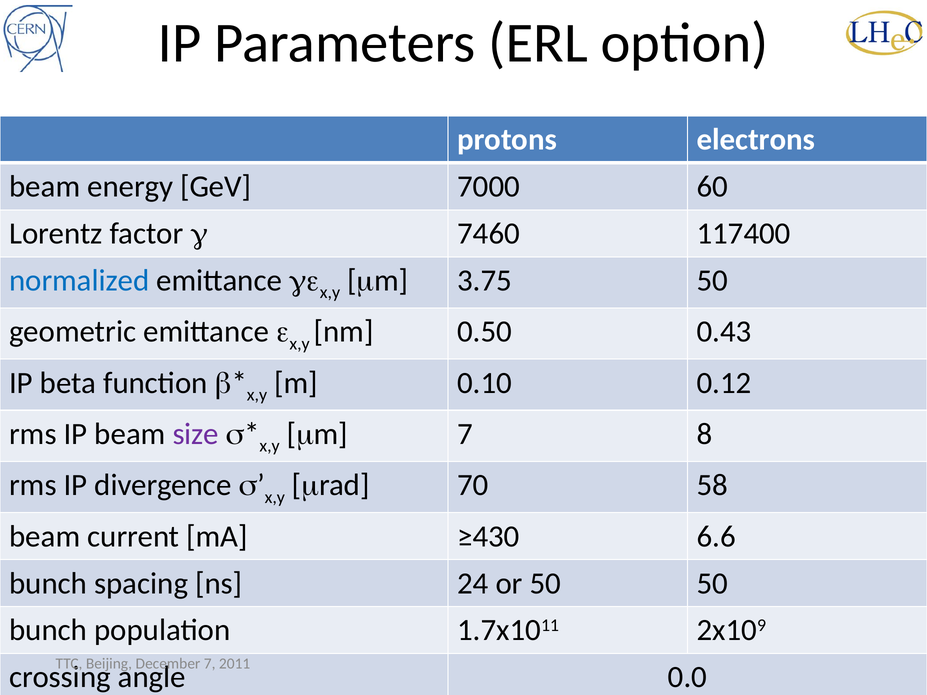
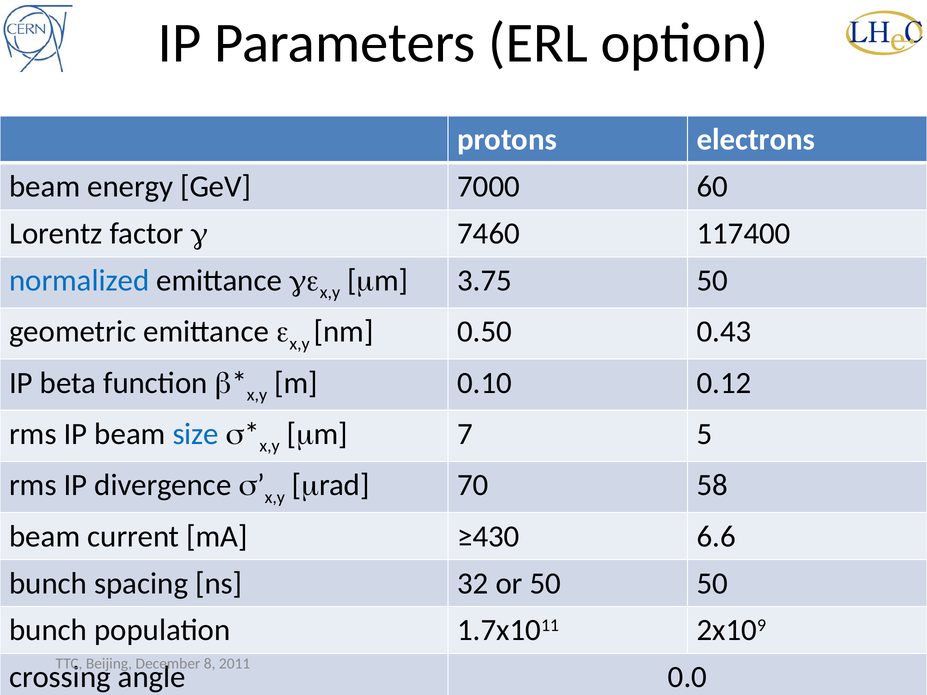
size colour: purple -> blue
8: 8 -> 5
ns 24: 24 -> 32
7 at (210, 664): 7 -> 8
